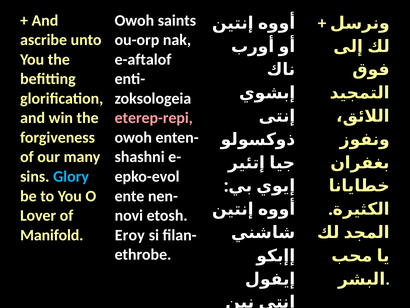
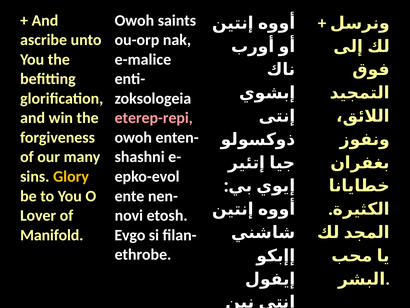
e-aftalof: e-aftalof -> e-malice
Glory colour: light blue -> yellow
Eroy: Eroy -> Evgo
